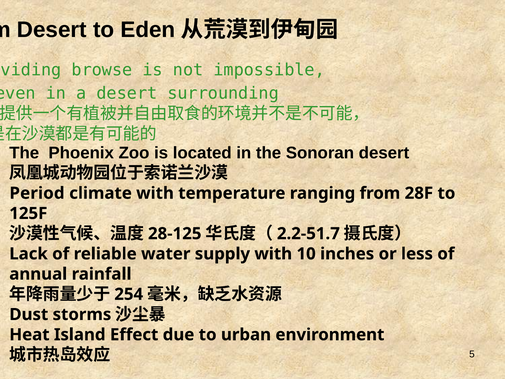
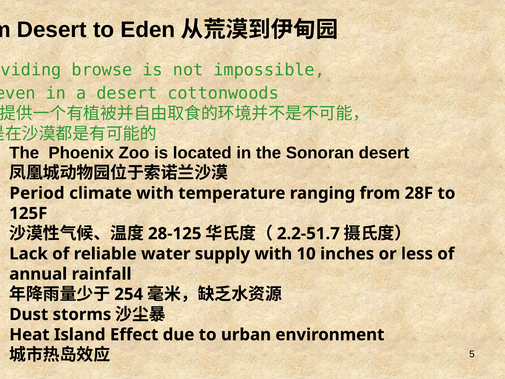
surrounding: surrounding -> cottonwoods
